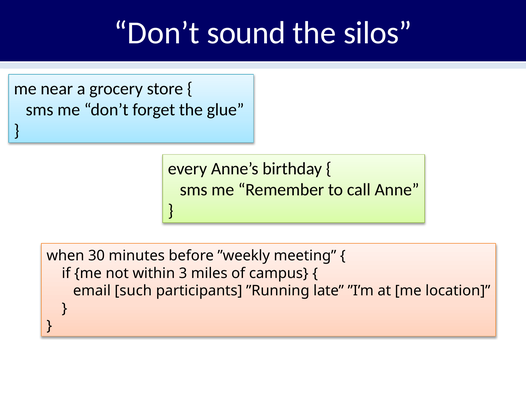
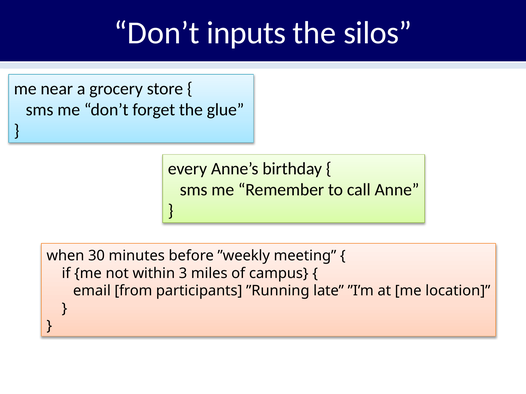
sound: sound -> inputs
such: such -> from
